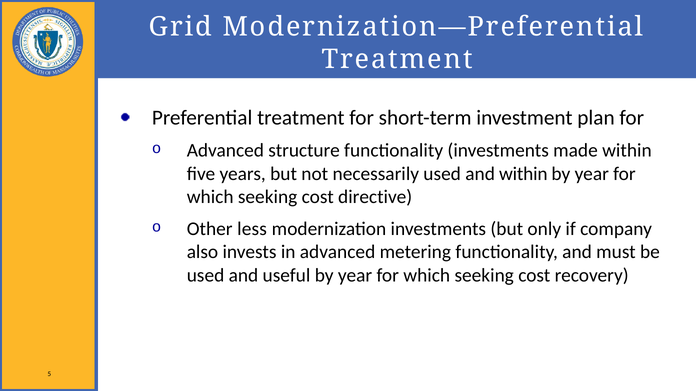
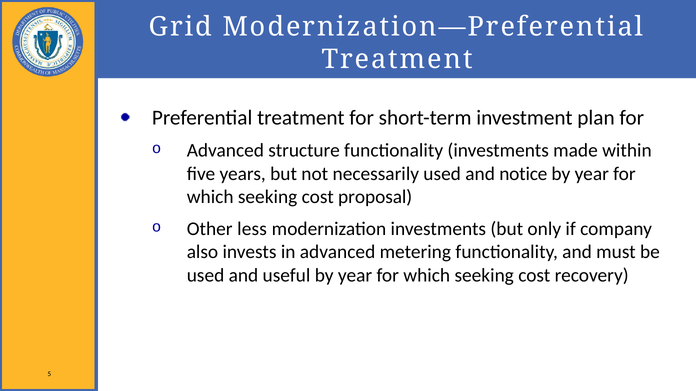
and within: within -> notice
directive: directive -> proposal
